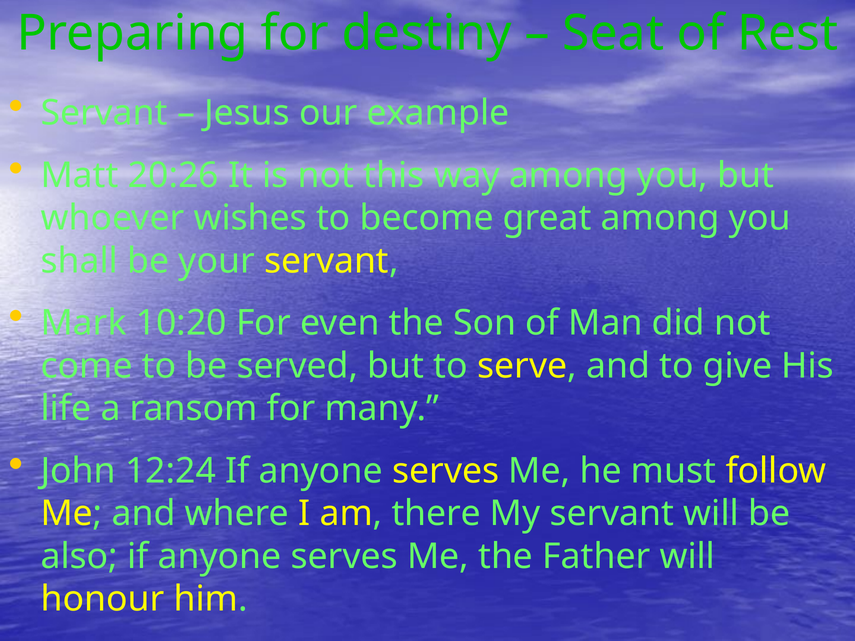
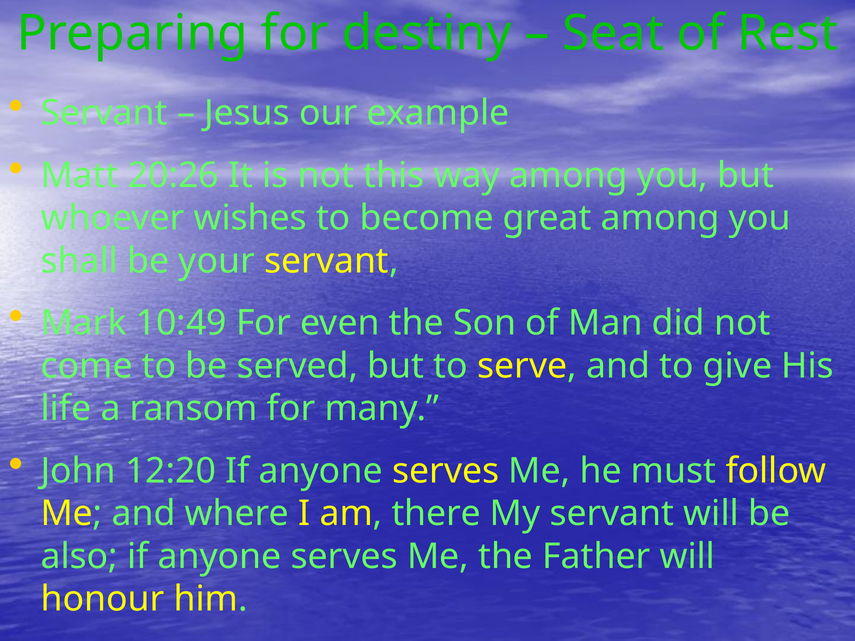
10:20: 10:20 -> 10:49
12:24: 12:24 -> 12:20
